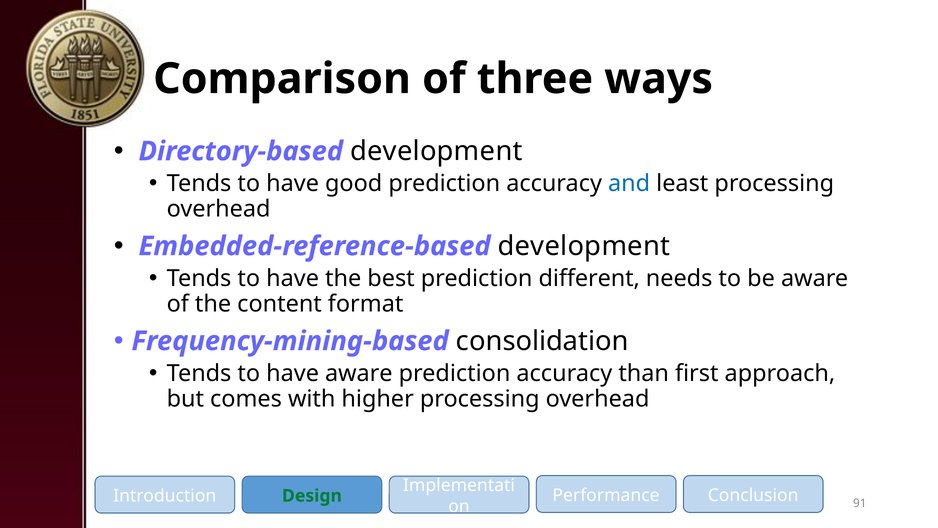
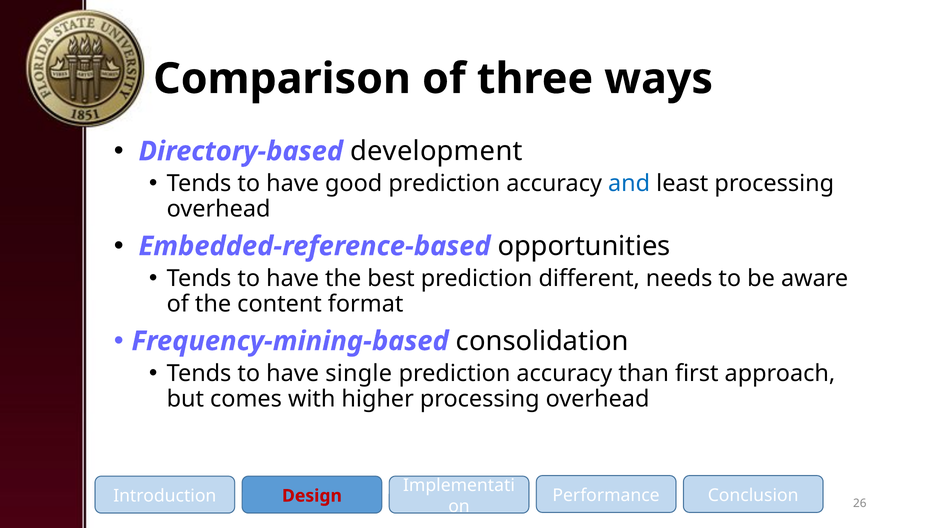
Embedded-reference-based development: development -> opportunities
have aware: aware -> single
91: 91 -> 26
Design colour: green -> red
